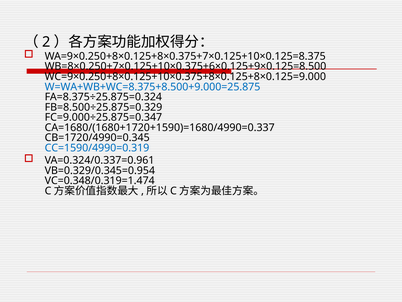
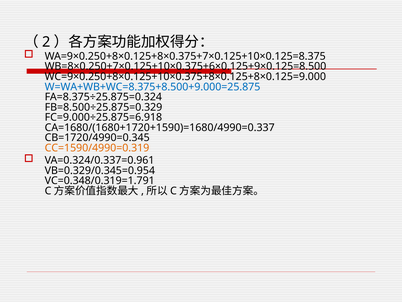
FC=9.000÷25.875=0.347: FC=9.000÷25.875=0.347 -> FC=9.000÷25.875=6.918
CC=1590/4990=0.319 colour: blue -> orange
VC=0.348/0.319=1.474: VC=0.348/0.319=1.474 -> VC=0.348/0.319=1.791
